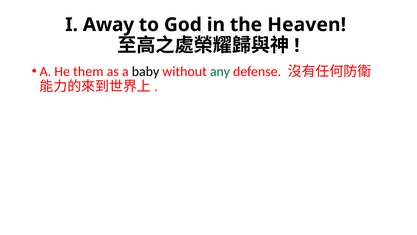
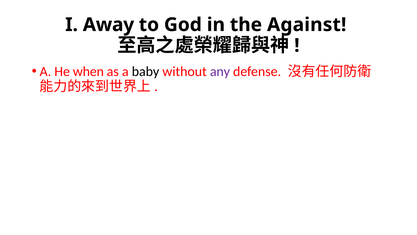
Heaven: Heaven -> Against
them: them -> when
any colour: green -> purple
